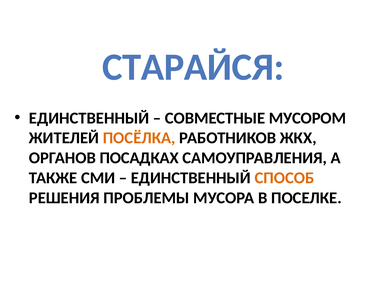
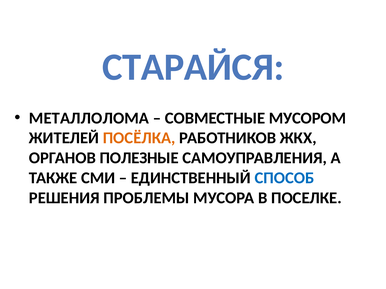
ЕДИНСТВЕННЫЙ at (89, 118): ЕДИНСТВЕННЫЙ -> МЕТАЛЛОЛОМА
ПОСАДКАХ: ПОСАДКАХ -> ПОЛЕЗНЫЕ
СПОСОБ colour: orange -> blue
